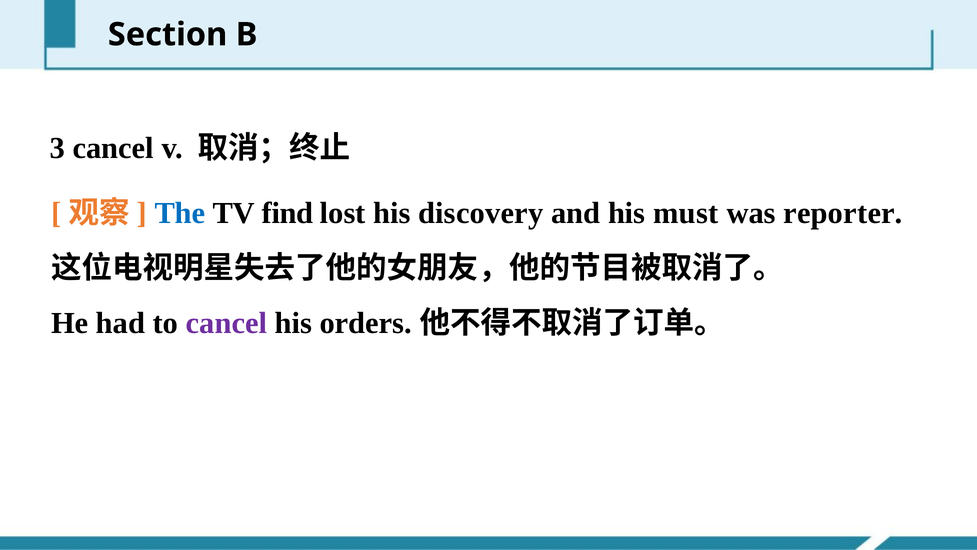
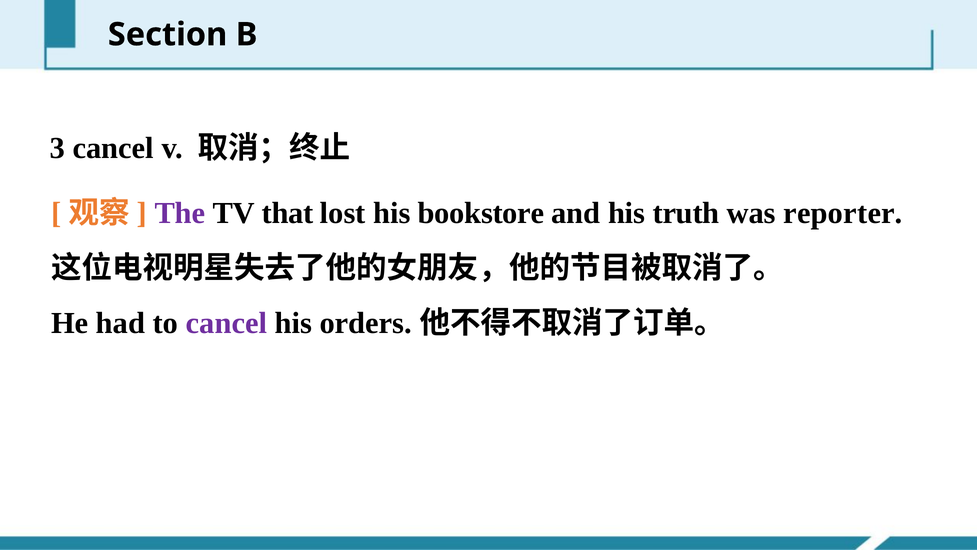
The colour: blue -> purple
find: find -> that
discovery: discovery -> bookstore
must: must -> truth
